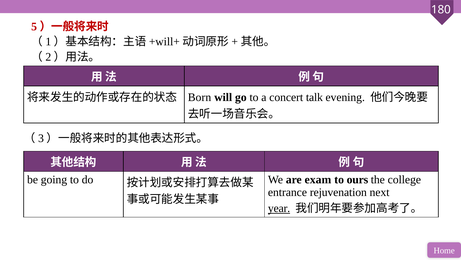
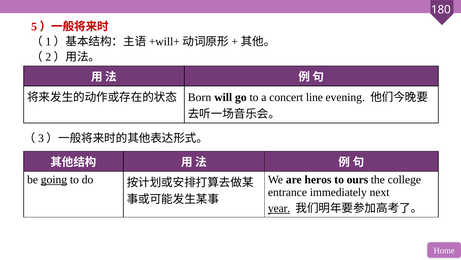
talk: talk -> line
going underline: none -> present
exam: exam -> heros
rejuvenation: rejuvenation -> immediately
